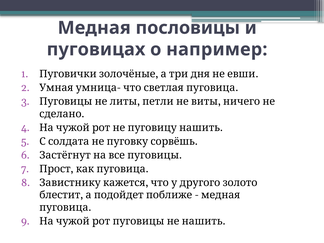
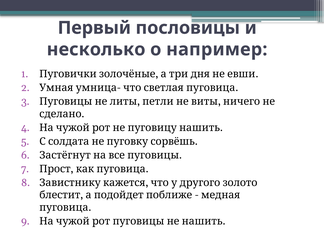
Медная at (94, 28): Медная -> Первый
пуговицах: пуговицах -> несколько
